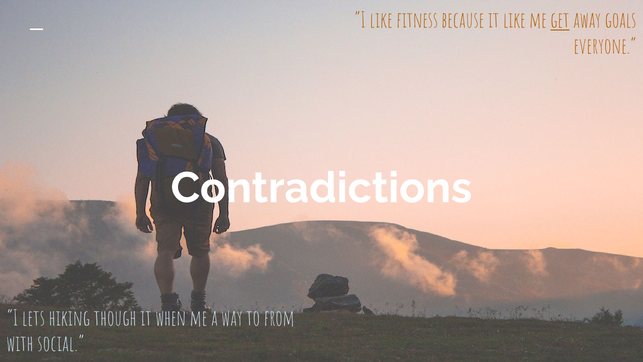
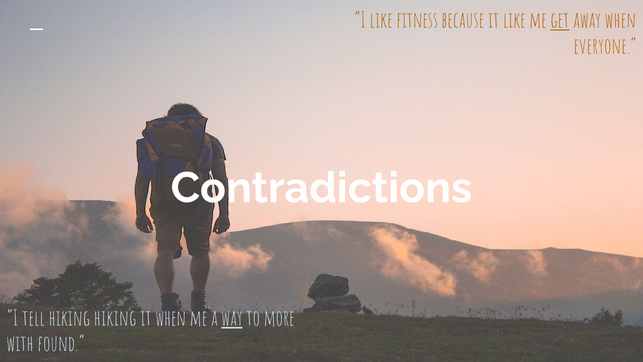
away goals: goals -> when
lets: lets -> tell
hiking though: though -> hiking
way underline: none -> present
from: from -> more
social: social -> found
